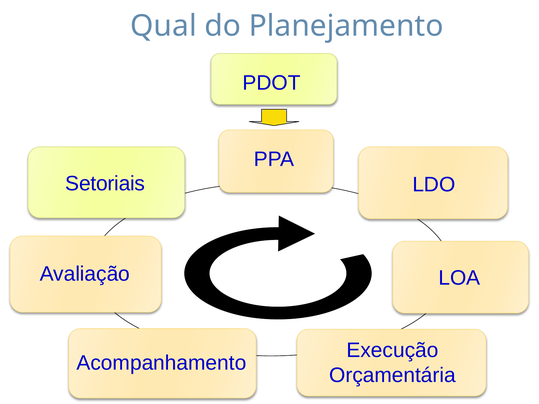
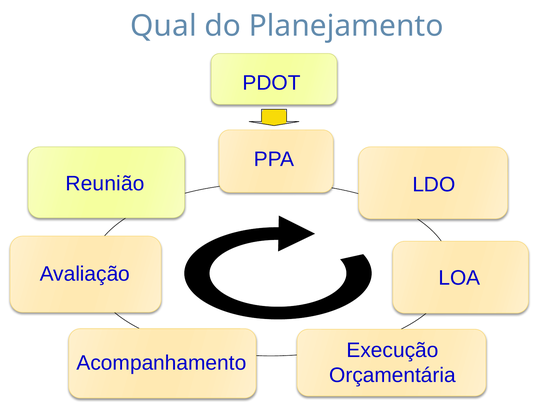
Setoriais: Setoriais -> Reunião
